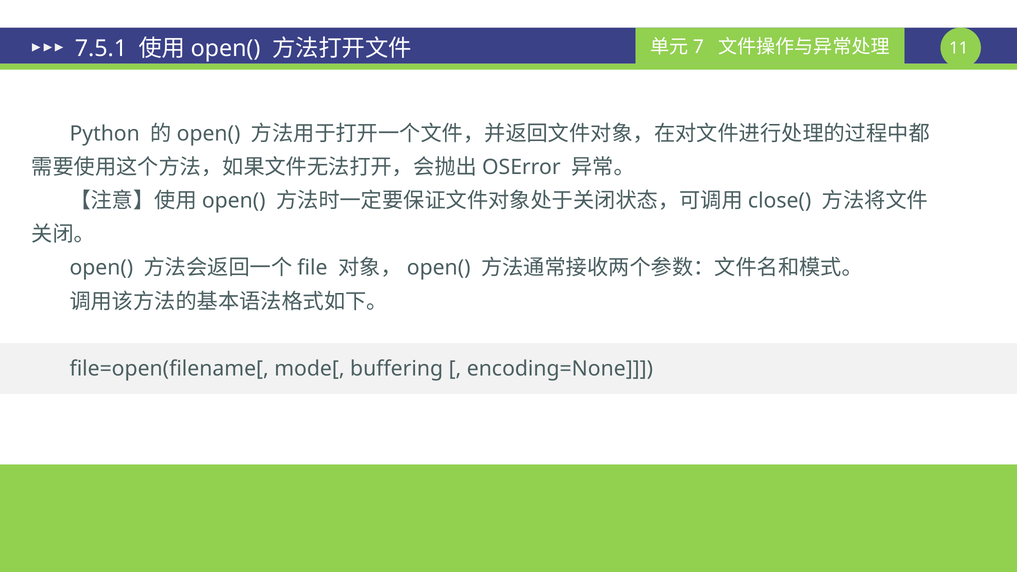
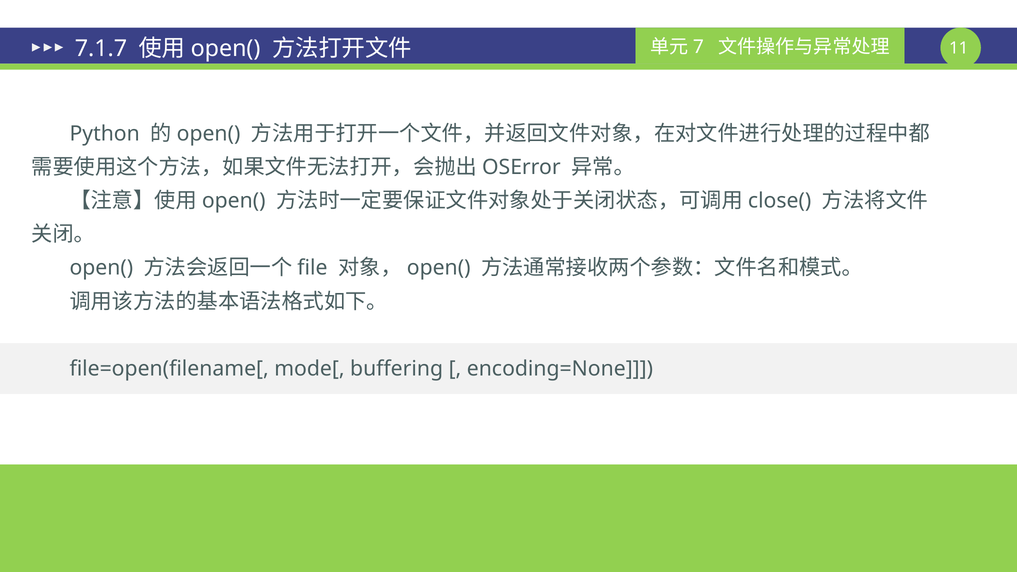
7.5.1: 7.5.1 -> 7.1.7
